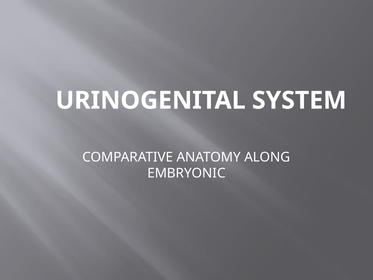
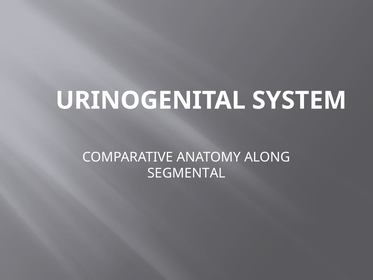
EMBRYONIC: EMBRYONIC -> SEGMENTAL
